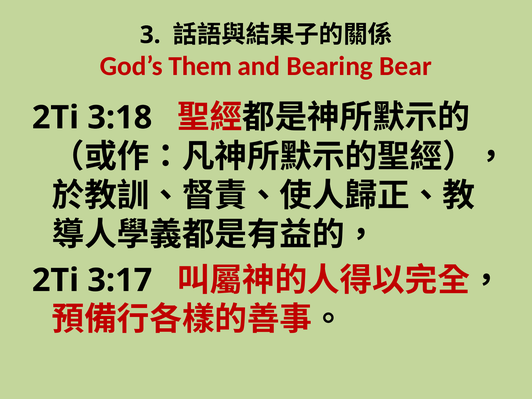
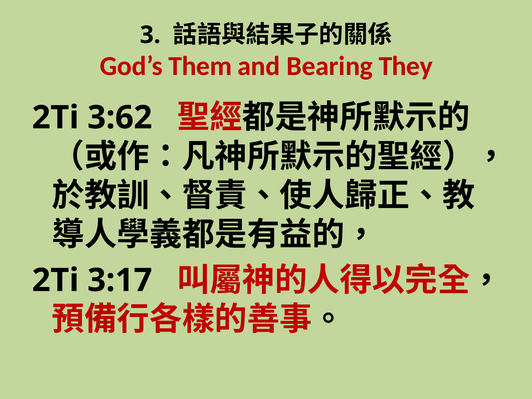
Bear: Bear -> They
3:18: 3:18 -> 3:62
